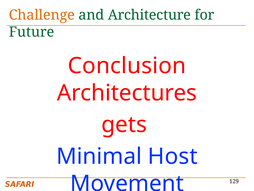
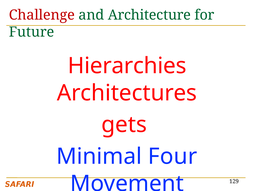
Challenge colour: orange -> red
Conclusion: Conclusion -> Hierarchies
Host: Host -> Four
